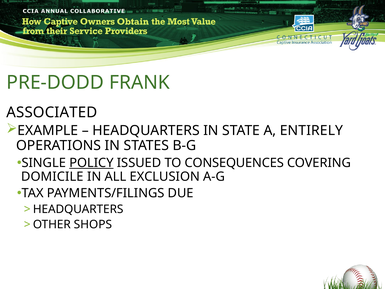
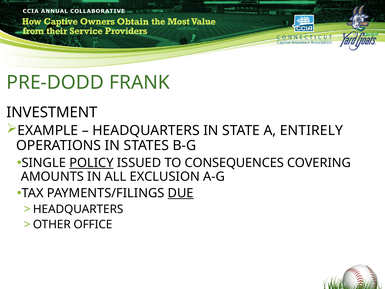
ASSOCIATED: ASSOCIATED -> INVESTMENT
DOMICILE: DOMICILE -> AMOUNTS
DUE underline: none -> present
SHOPS: SHOPS -> OFFICE
